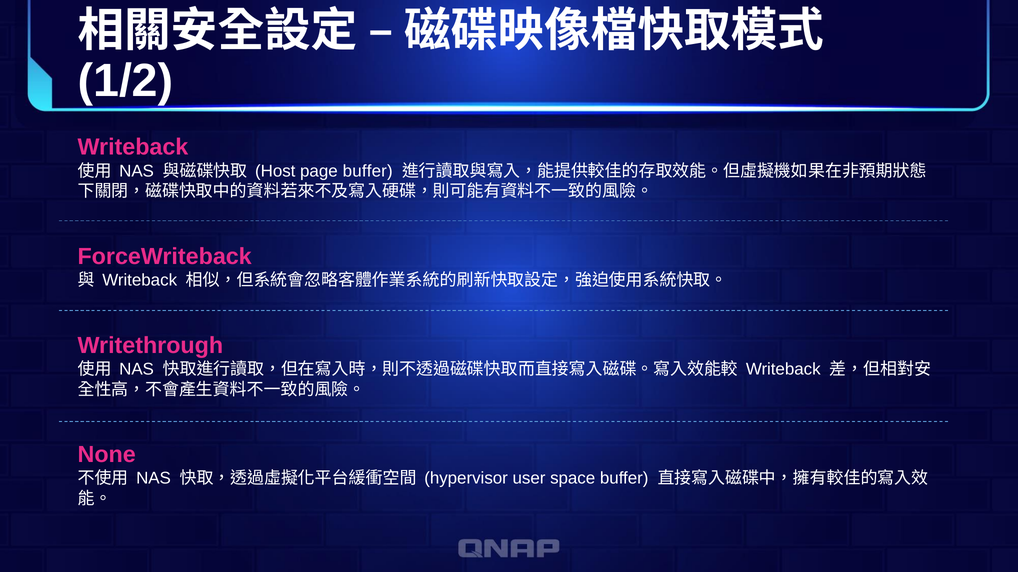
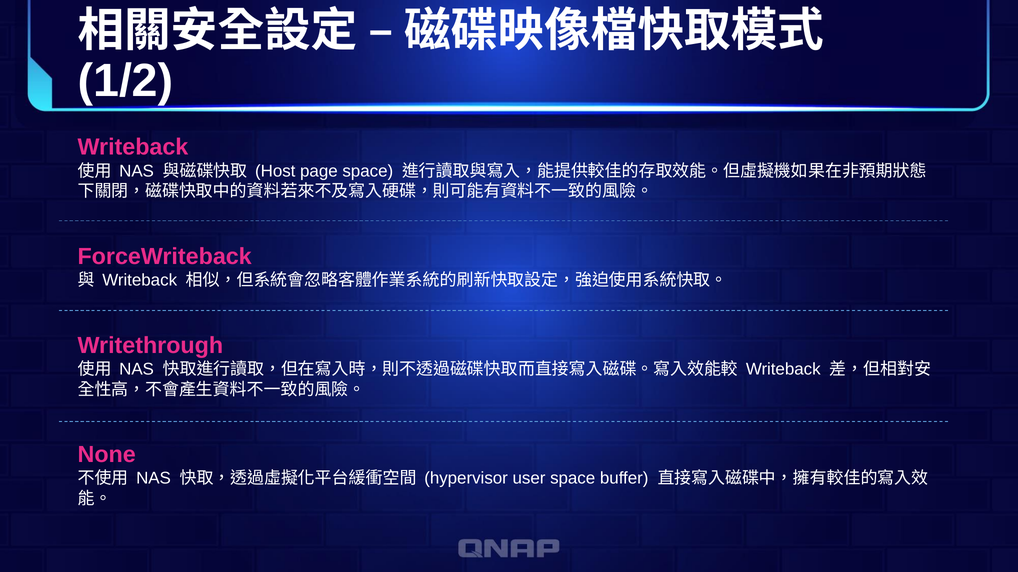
page buffer: buffer -> space
